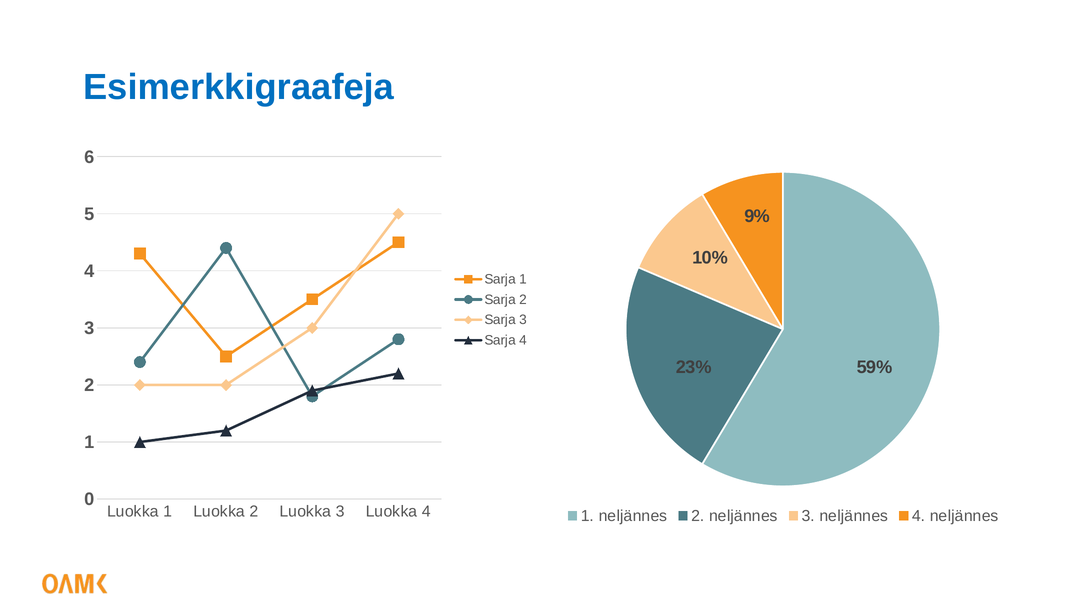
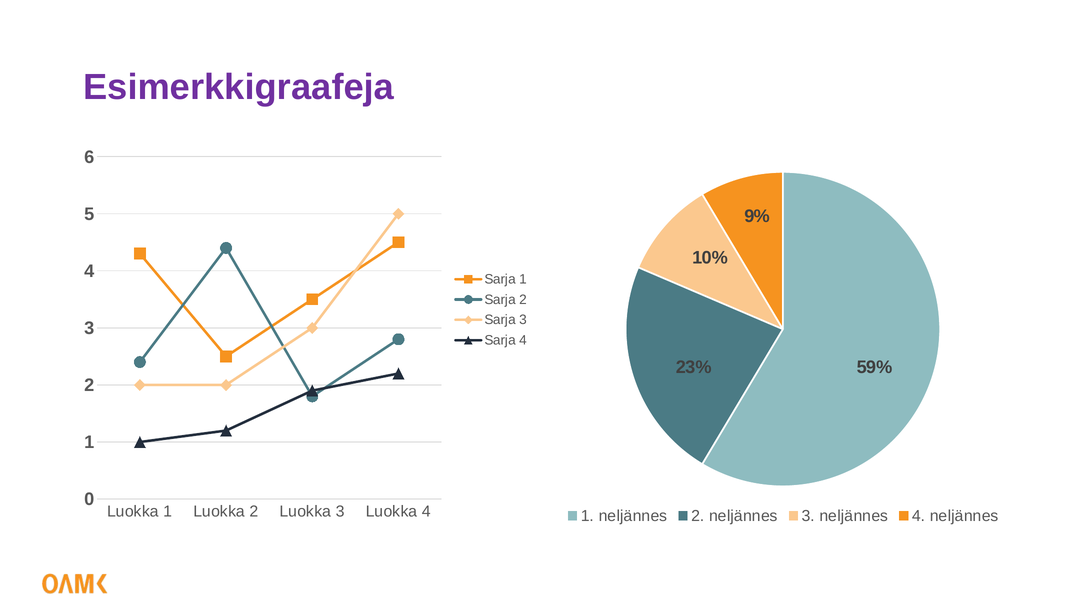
Esimerkkigraafeja colour: blue -> purple
